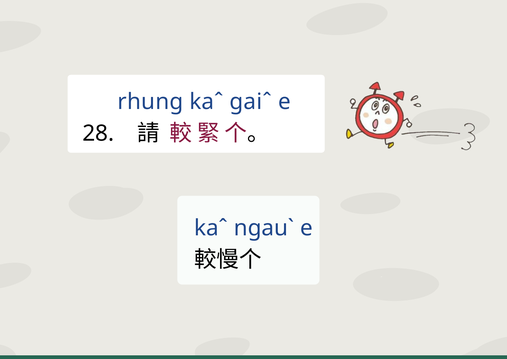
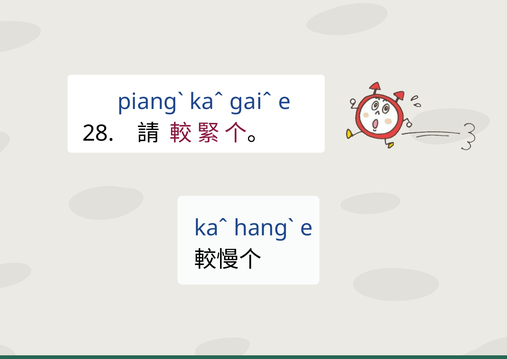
rhung: rhung -> piangˋ
ngauˋ: ngauˋ -> hangˋ
